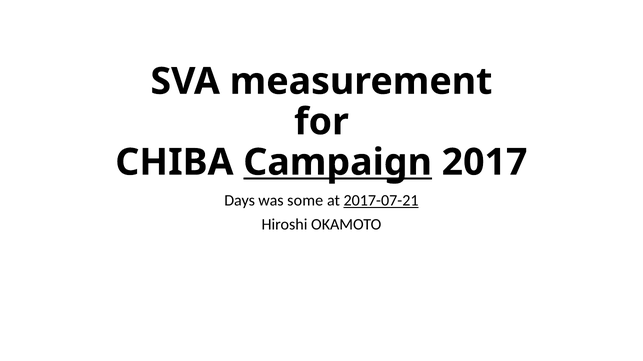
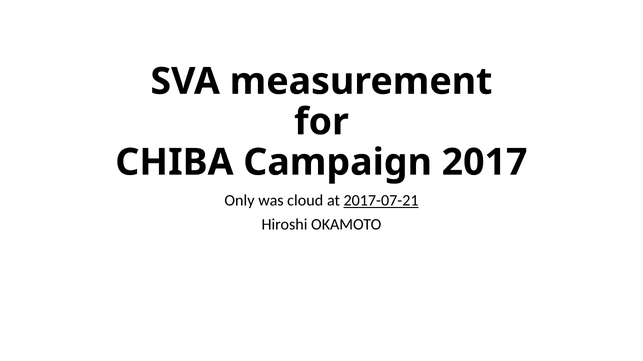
Campaign underline: present -> none
Days: Days -> Only
some: some -> cloud
